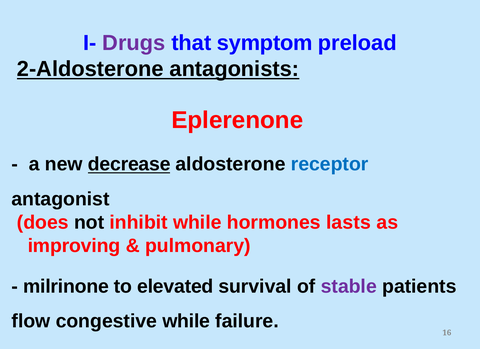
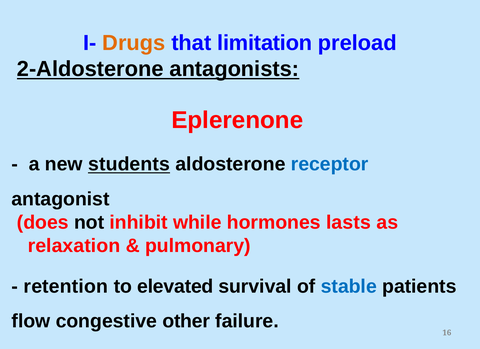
Drugs colour: purple -> orange
symptom: symptom -> limitation
decrease: decrease -> students
improving: improving -> relaxation
milrinone: milrinone -> retention
stable colour: purple -> blue
congestive while: while -> other
